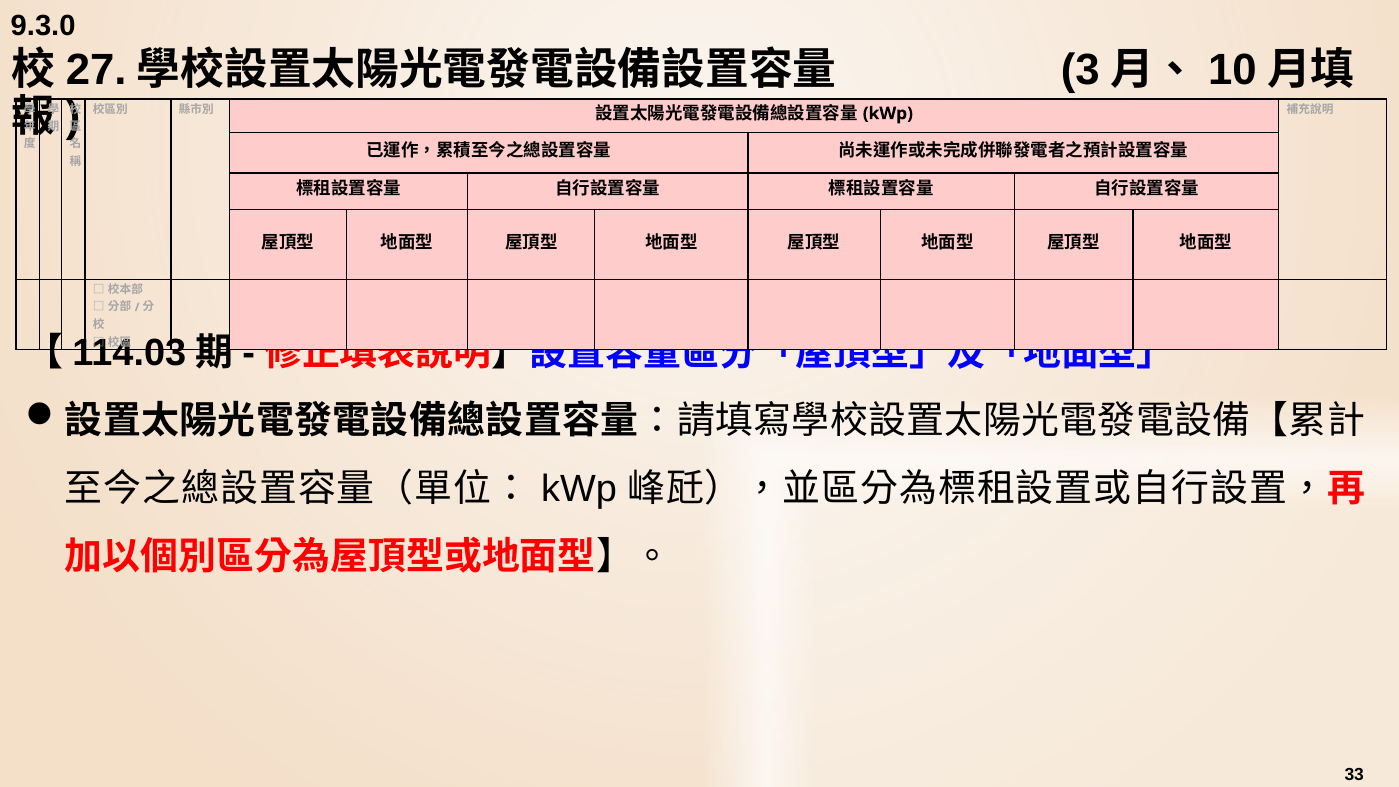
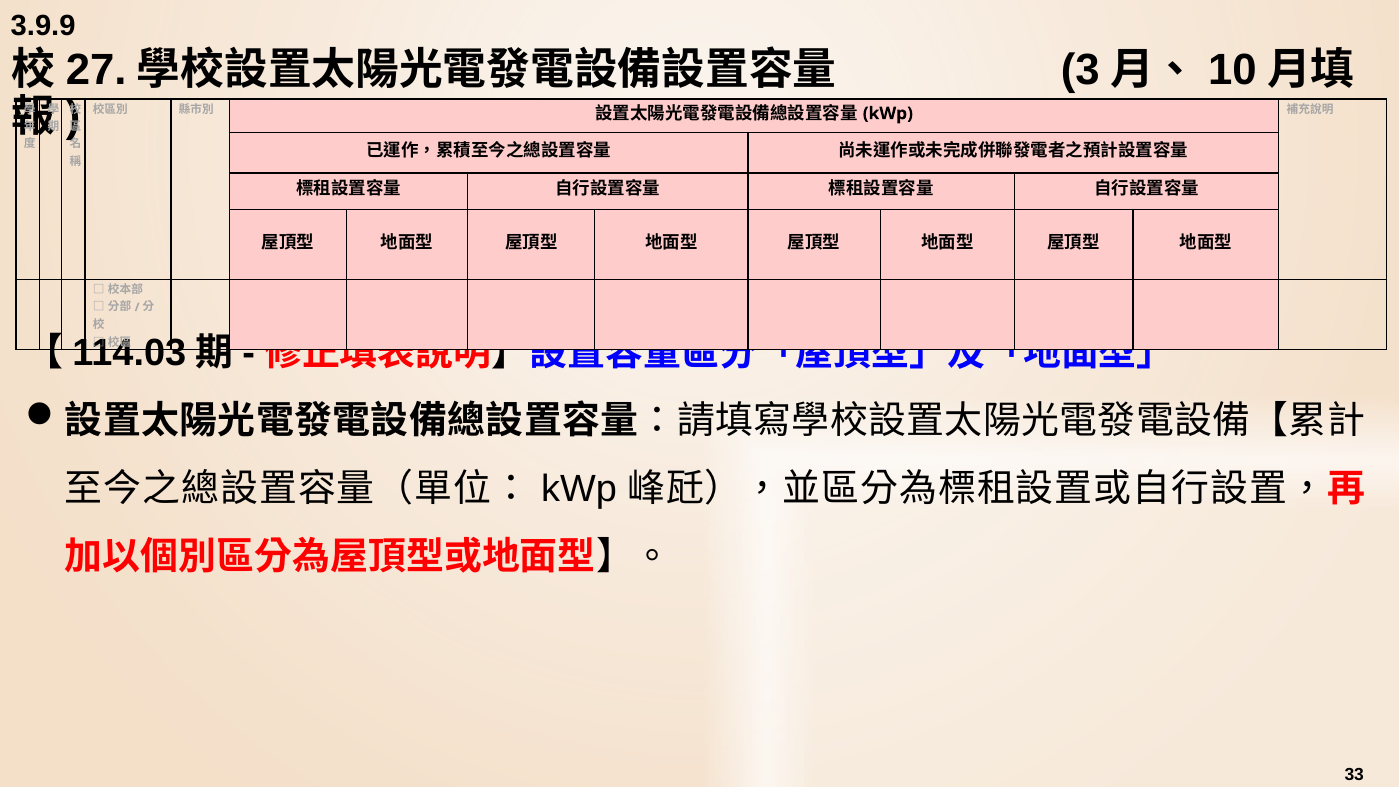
9.3.0: 9.3.0 -> 3.9.9
